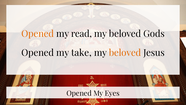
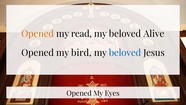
Gods: Gods -> Alive
take: take -> bird
beloved at (125, 53) colour: orange -> blue
